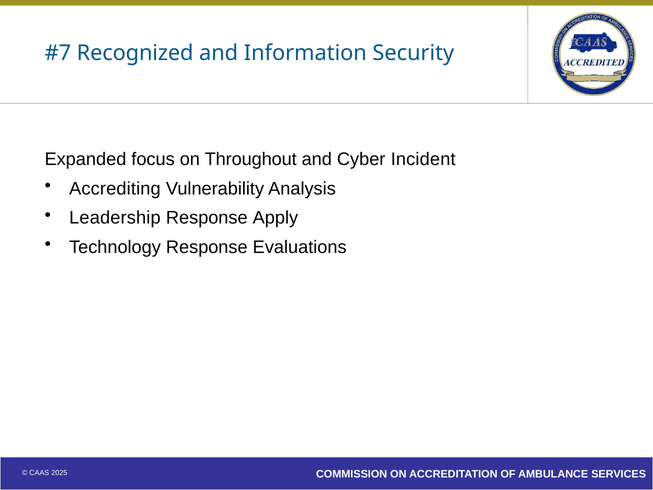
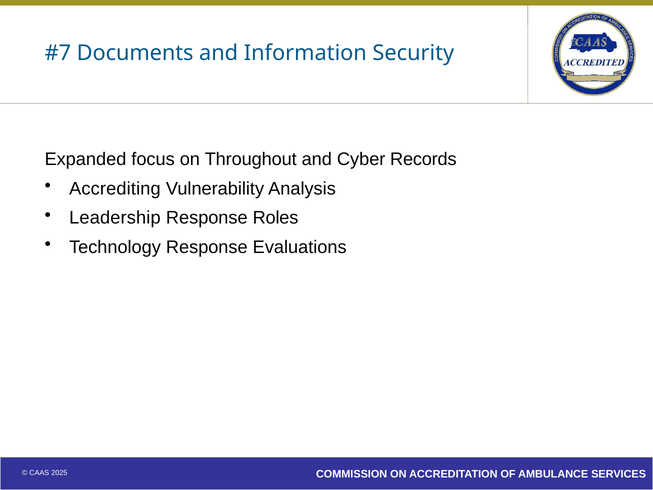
Recognized: Recognized -> Documents
Incident: Incident -> Records
Apply: Apply -> Roles
